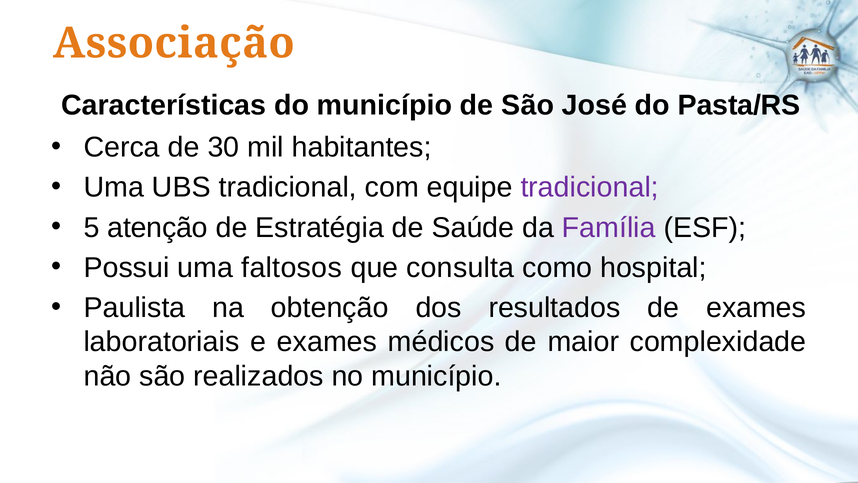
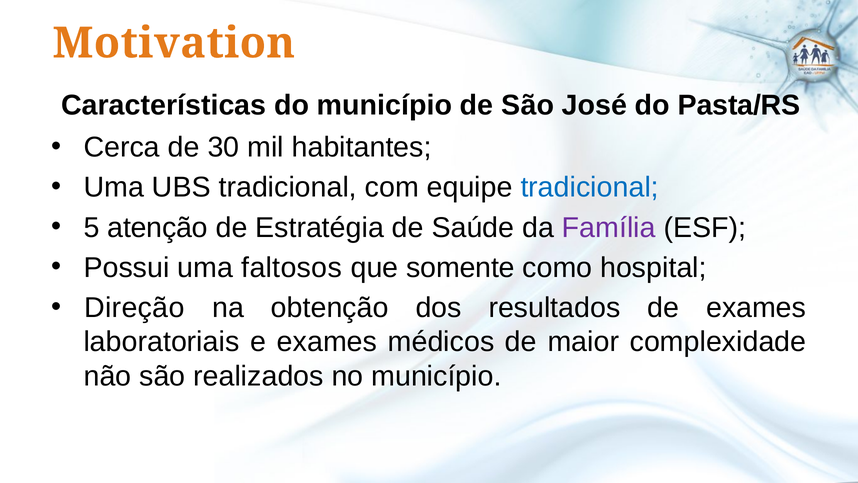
Associação: Associação -> Motivation
tradicional at (590, 187) colour: purple -> blue
consulta: consulta -> somente
Paulista: Paulista -> Direção
